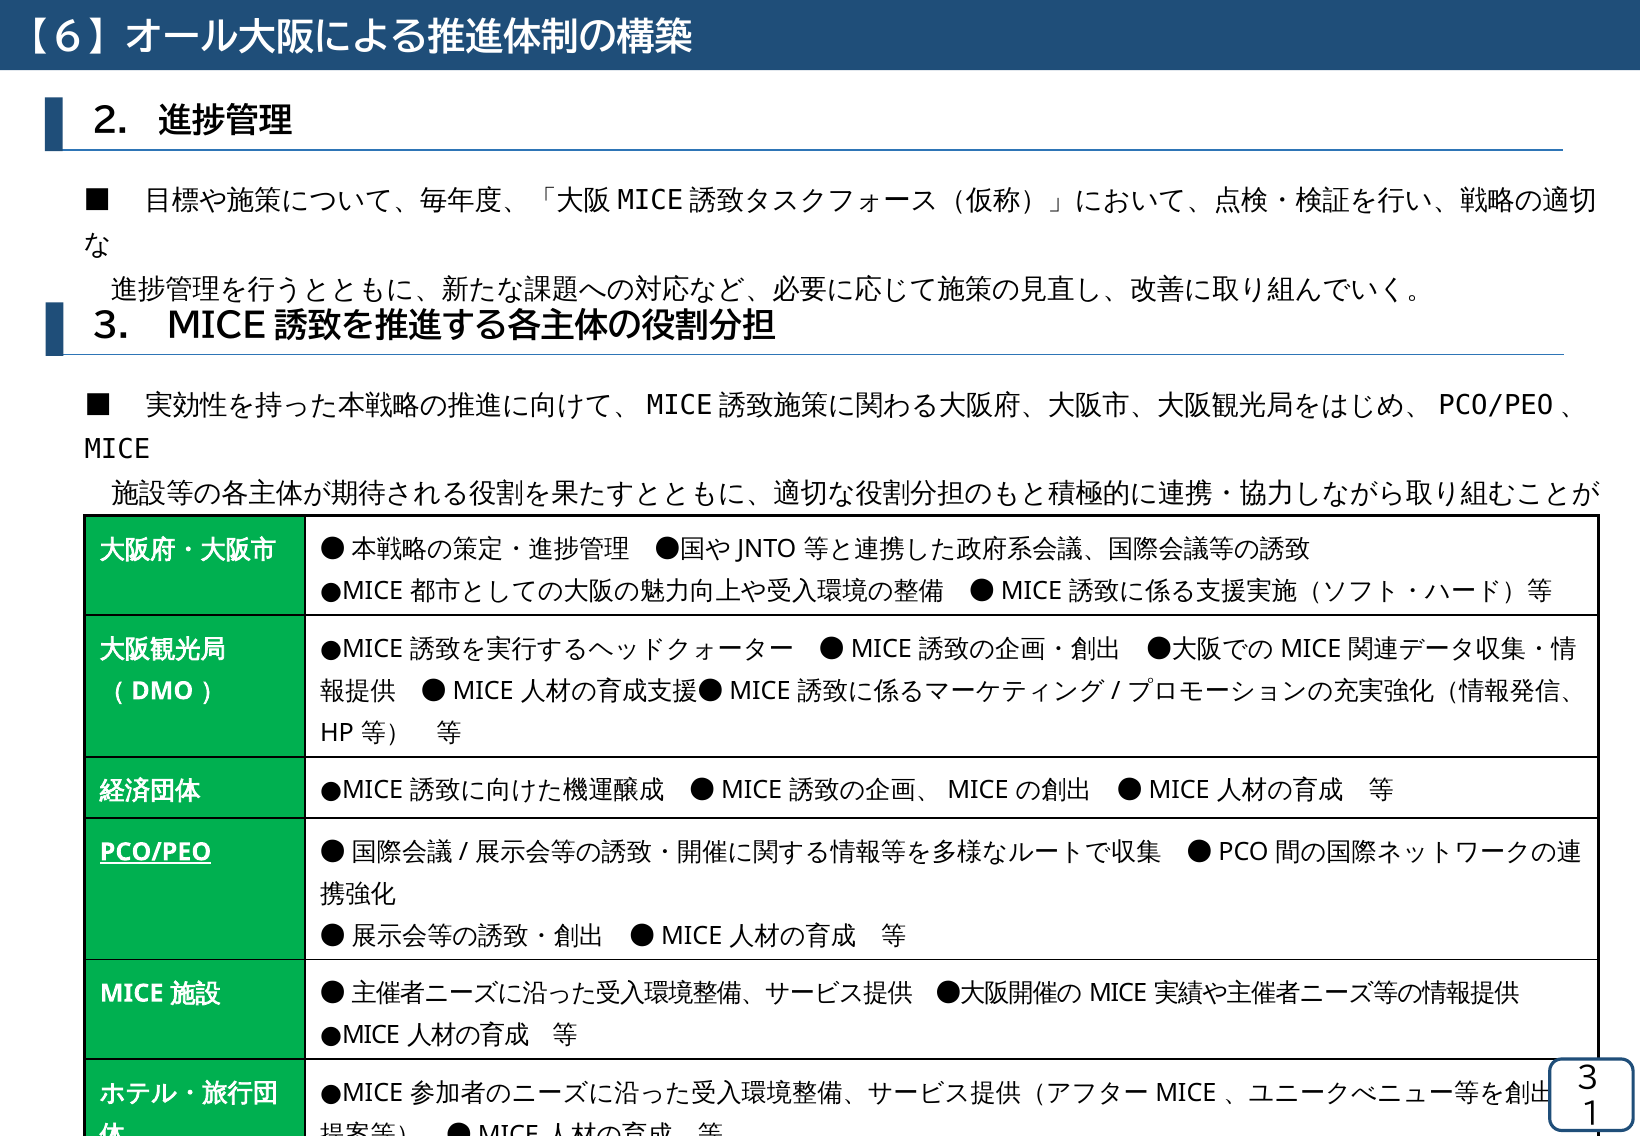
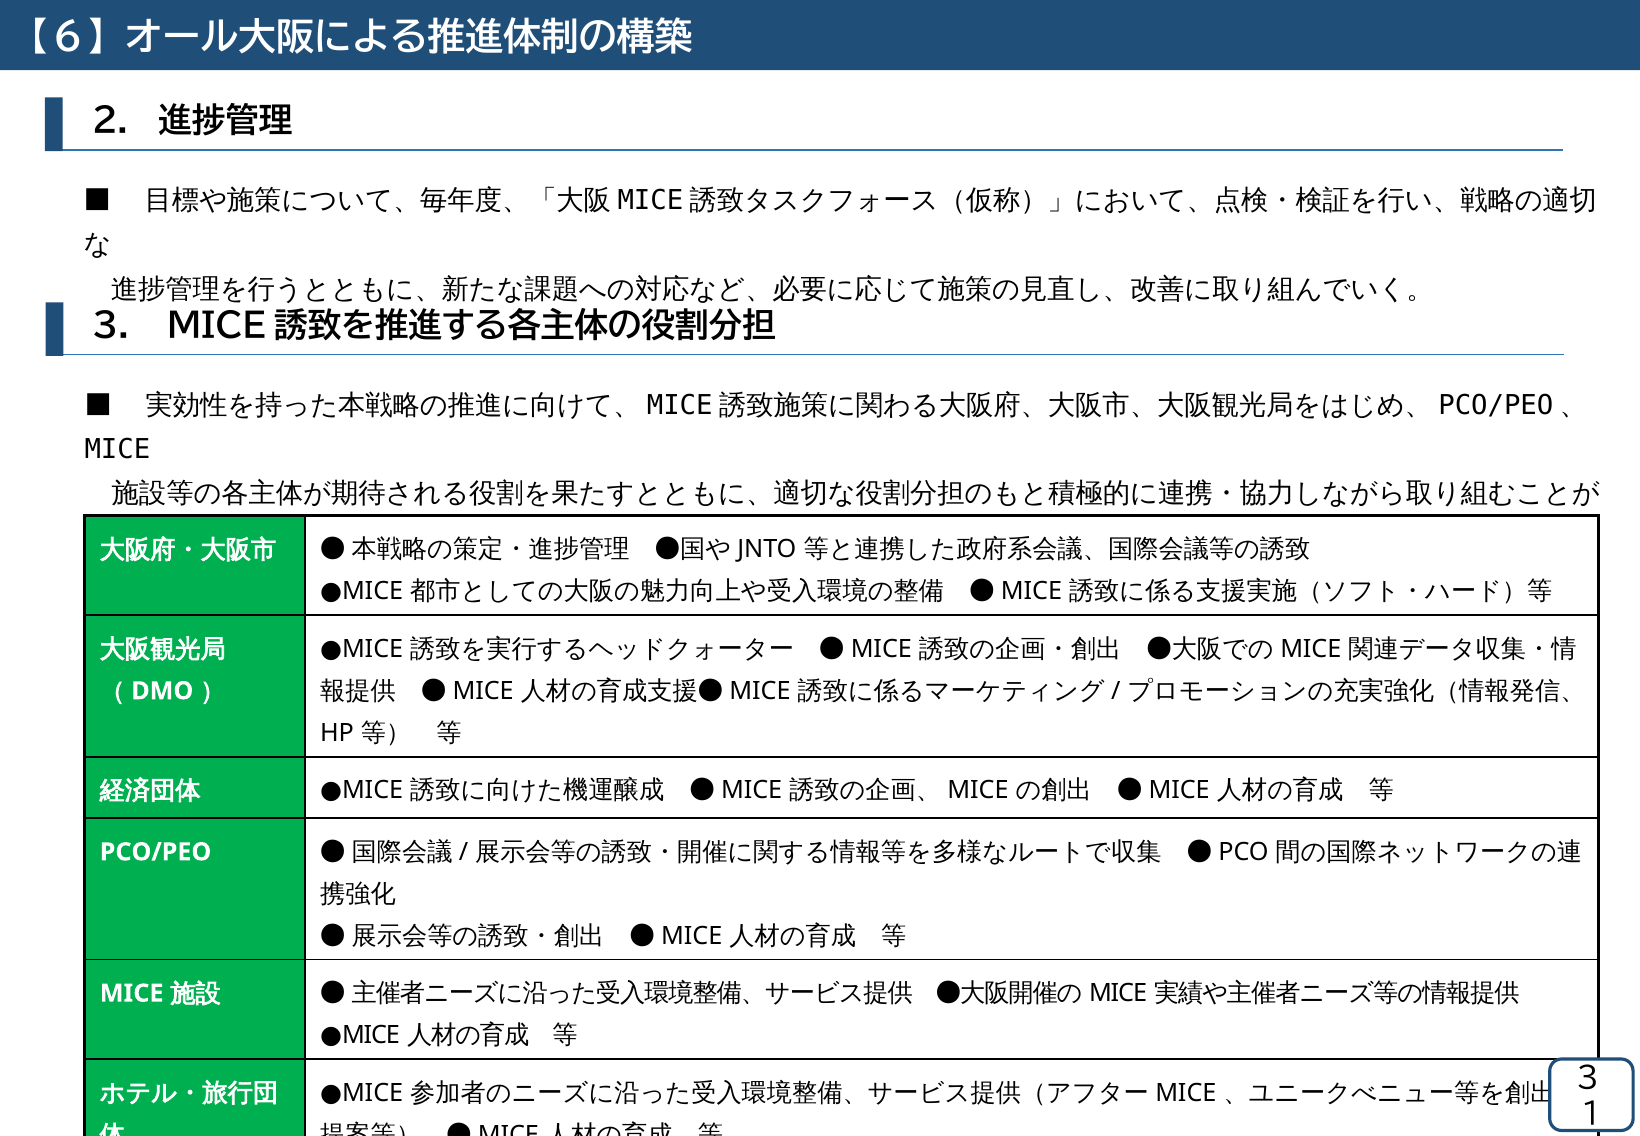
PCO/PEO underline: present -> none
